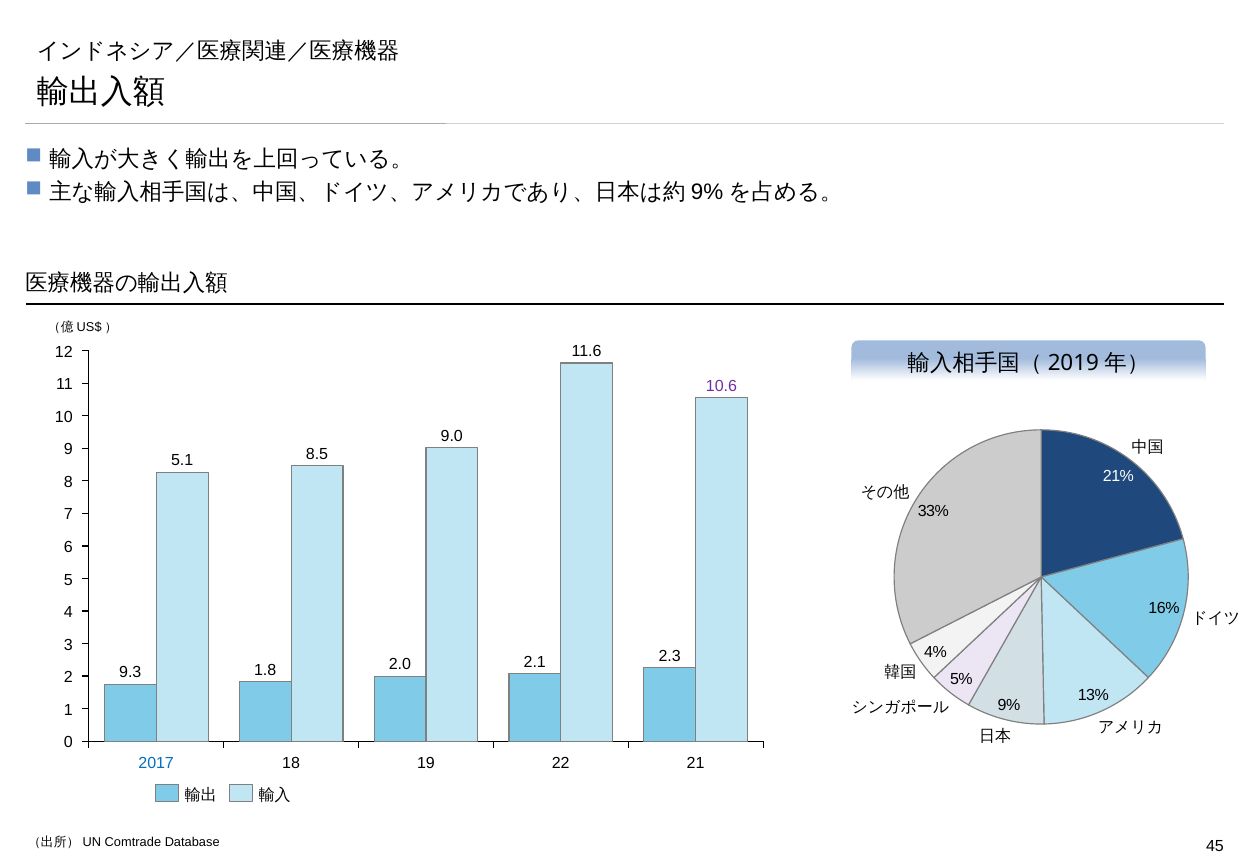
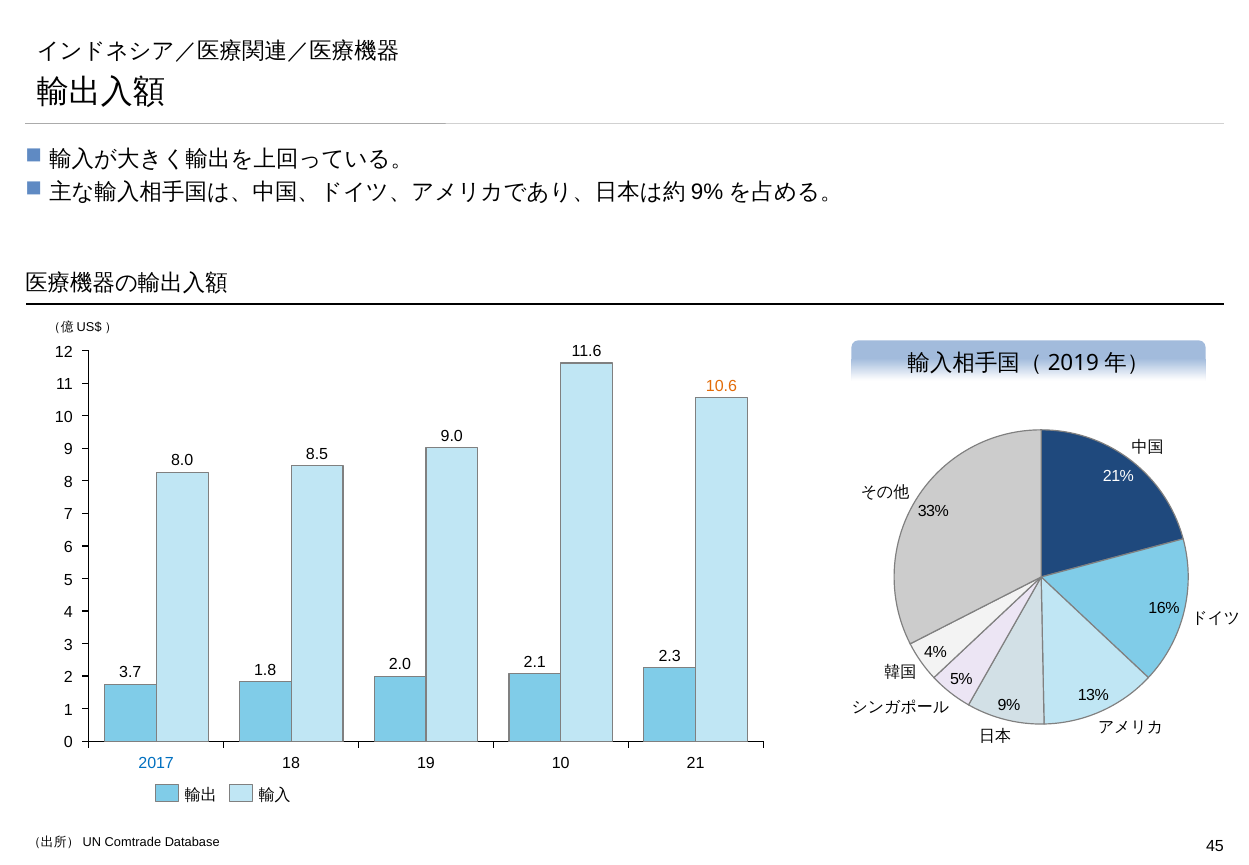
10.6 colour: purple -> orange
5.1: 5.1 -> 8.0
9.3: 9.3 -> 3.7
19 22: 22 -> 10
